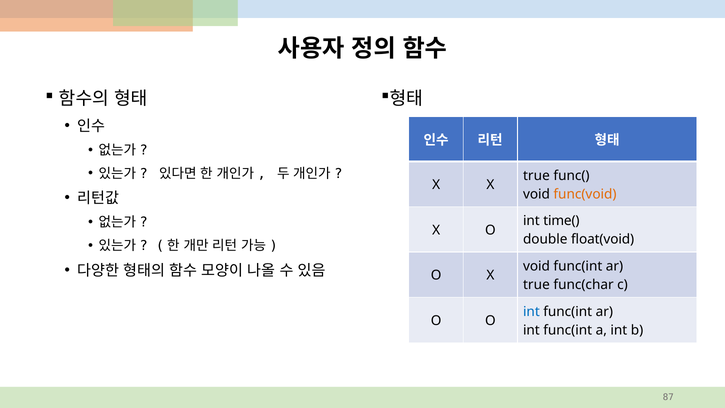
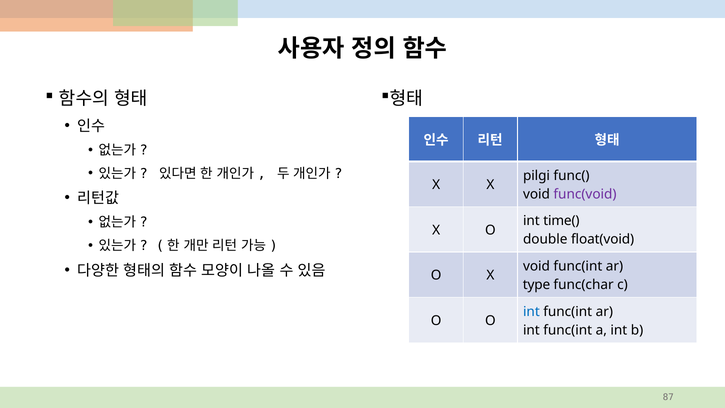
true at (536, 175): true -> pilgi
func(void colour: orange -> purple
true at (536, 285): true -> type
